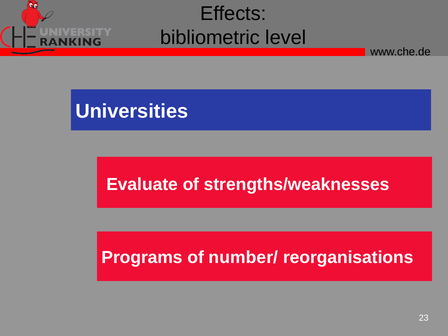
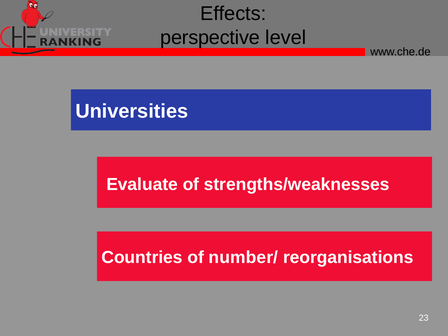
bibliometric: bibliometric -> perspective
Programs: Programs -> Countries
